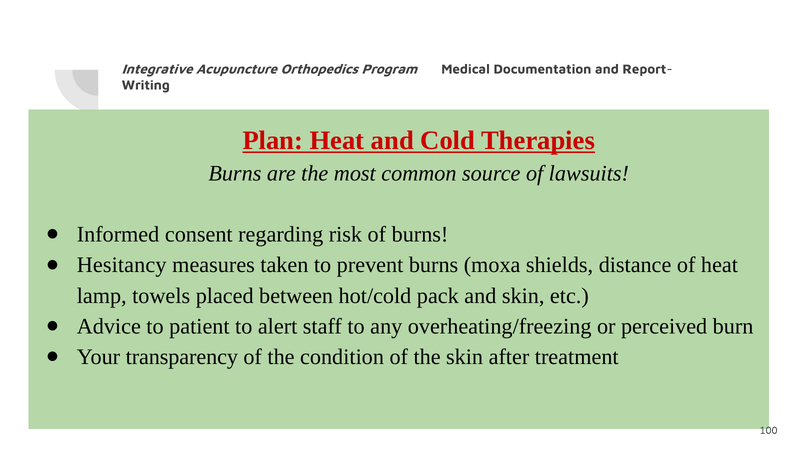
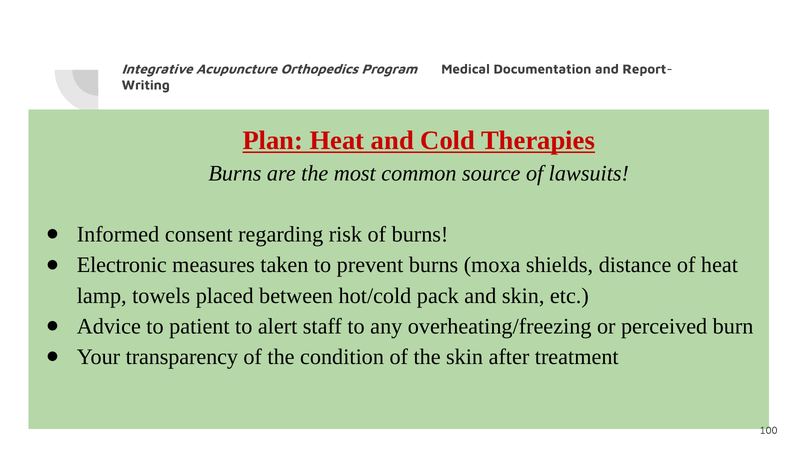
Hesitancy: Hesitancy -> Electronic
